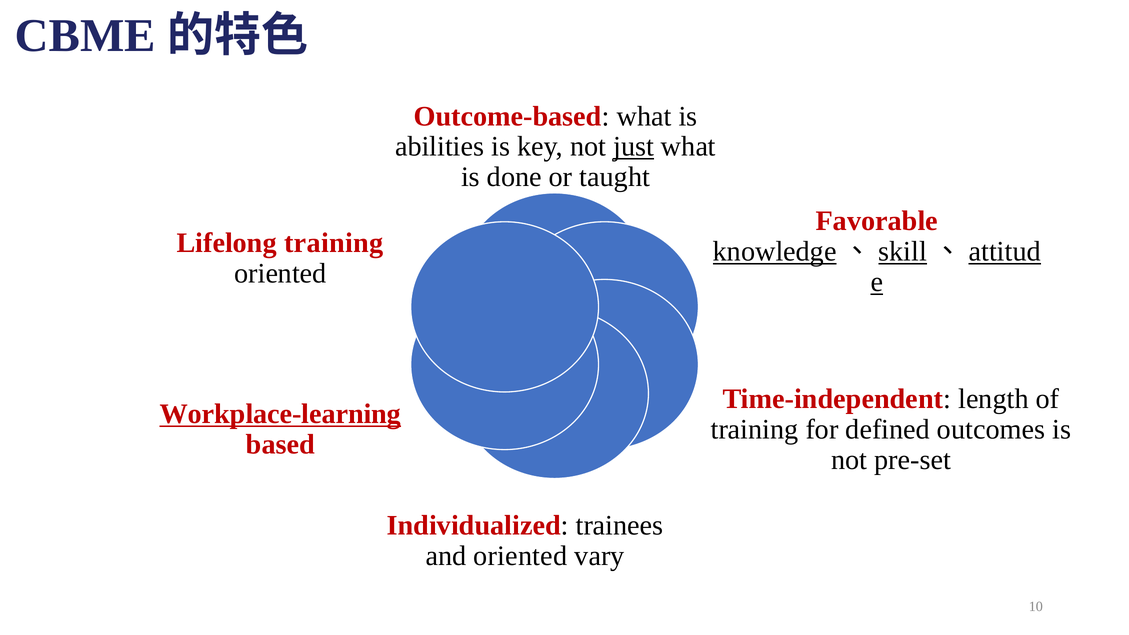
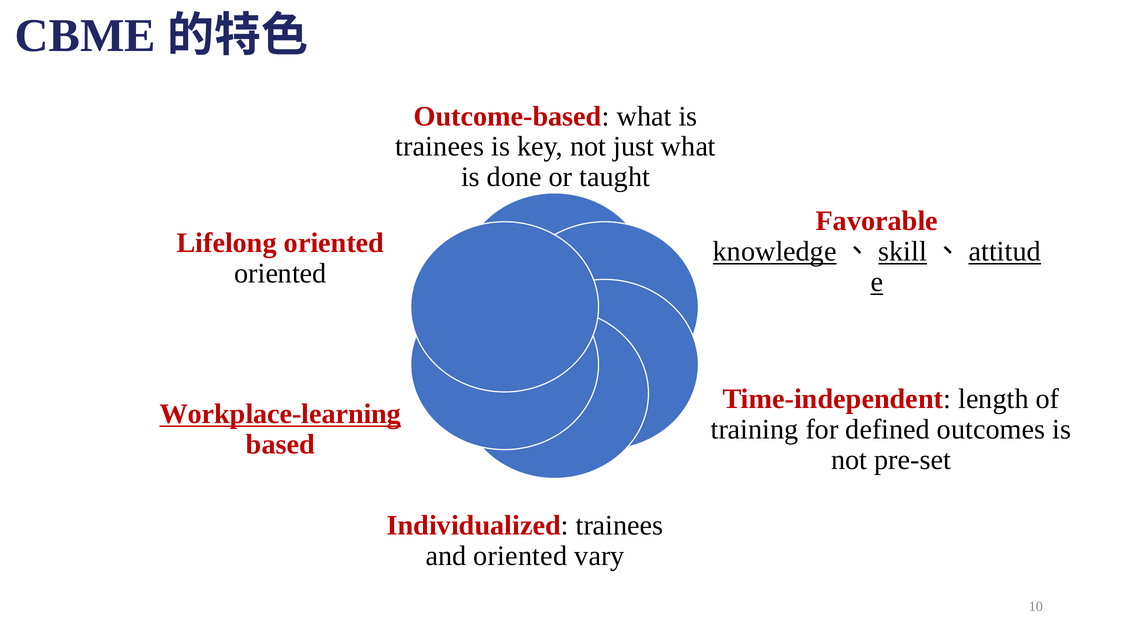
abilities at (440, 147): abilities -> trainees
just underline: present -> none
Lifelong training: training -> oriented
